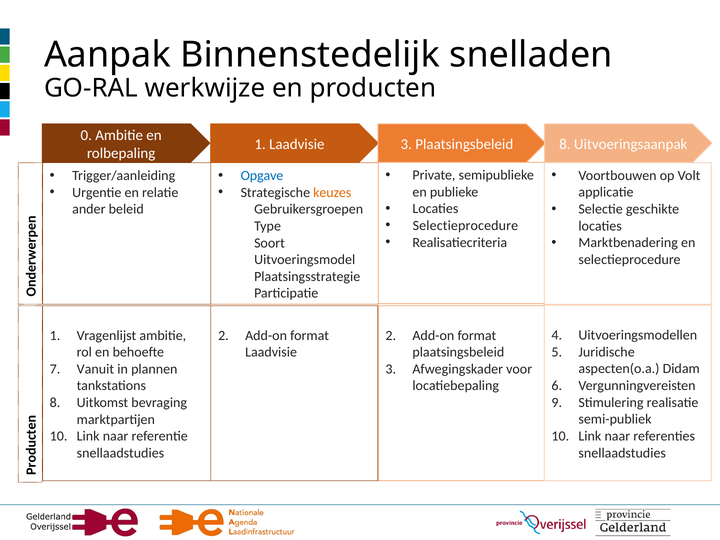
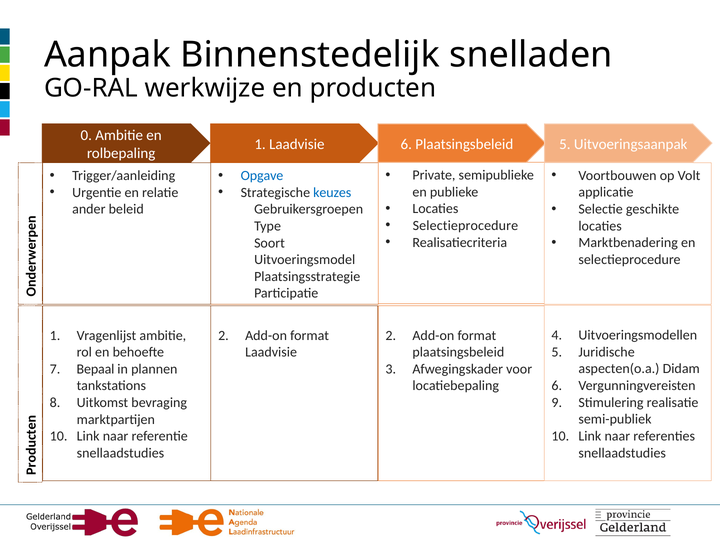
Laadvisie 3: 3 -> 6
Plaatsingsbeleid 8: 8 -> 5
keuzes colour: orange -> blue
Vanuit: Vanuit -> Bepaal
